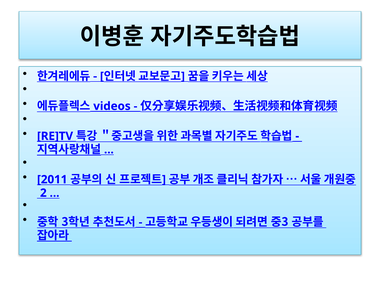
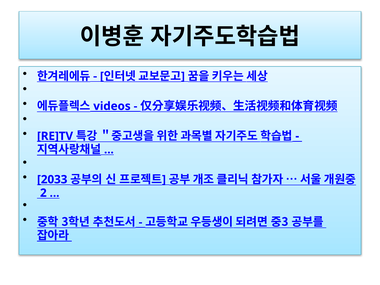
2011: 2011 -> 2033
